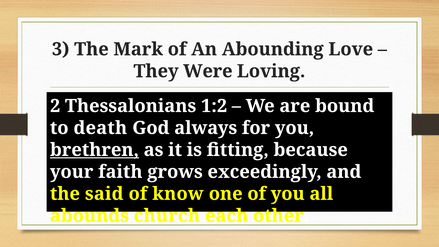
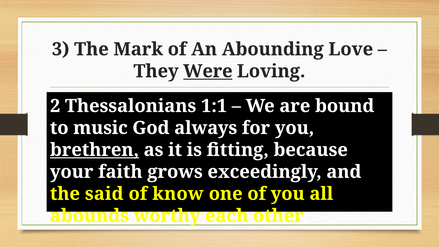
Were underline: none -> present
1:2: 1:2 -> 1:1
death: death -> music
church: church -> worthy
